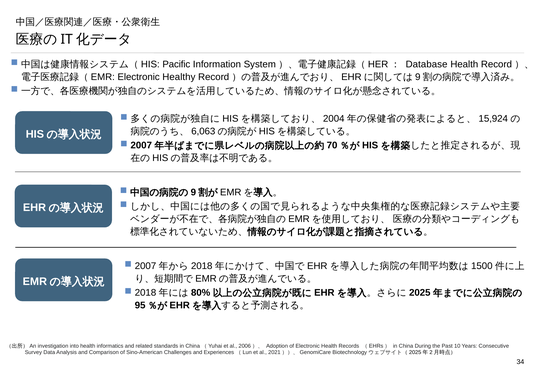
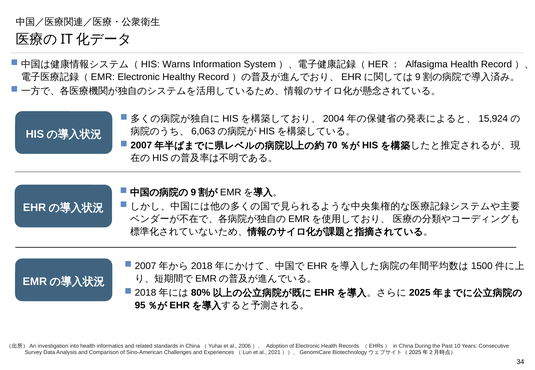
Pacific: Pacific -> Warns
Database: Database -> Alfasigma
